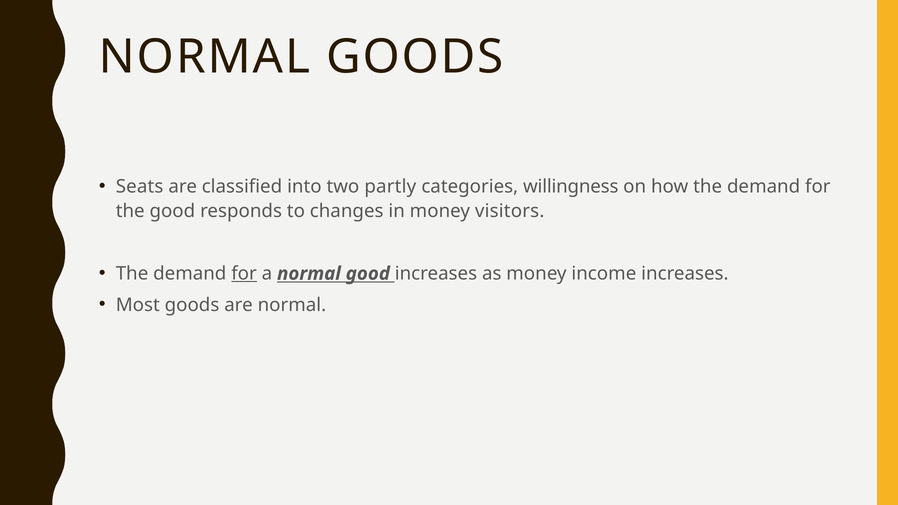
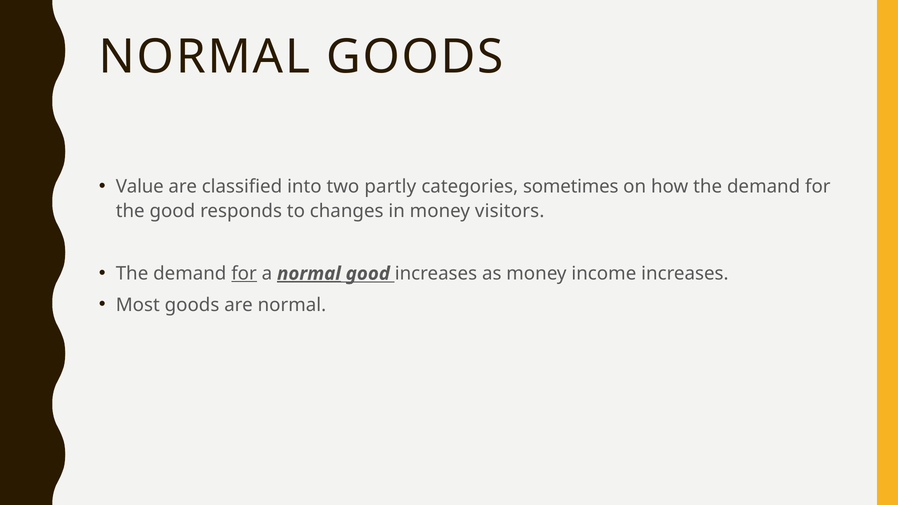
Seats: Seats -> Value
willingness: willingness -> sometimes
normal at (309, 274) underline: none -> present
